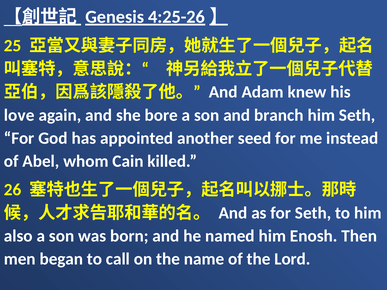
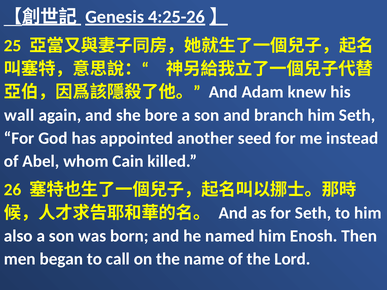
love: love -> wall
